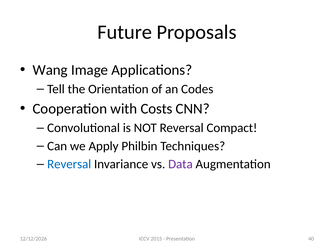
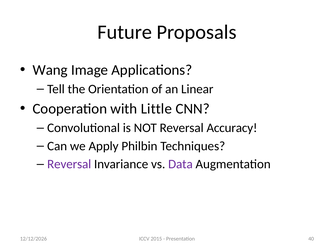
Codes: Codes -> Linear
Costs: Costs -> Little
Compact: Compact -> Accuracy
Reversal at (69, 165) colour: blue -> purple
